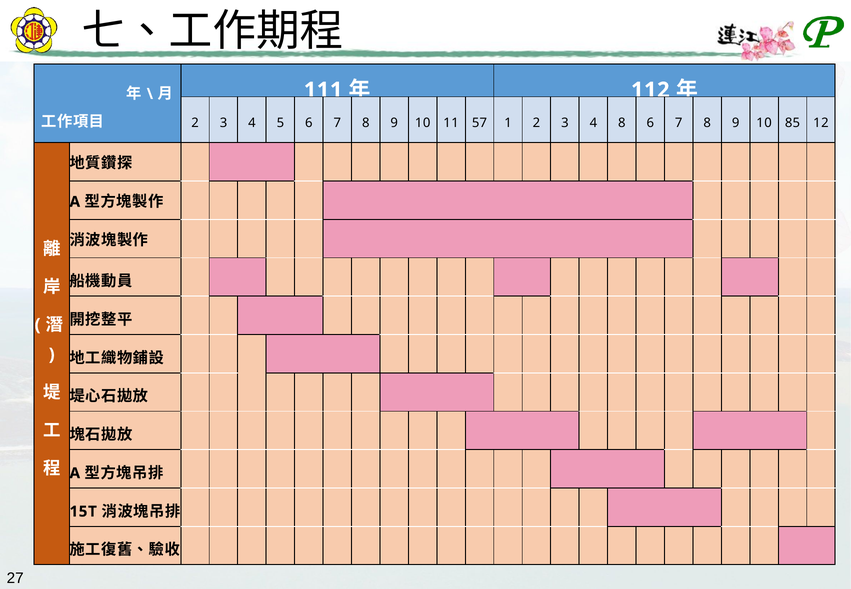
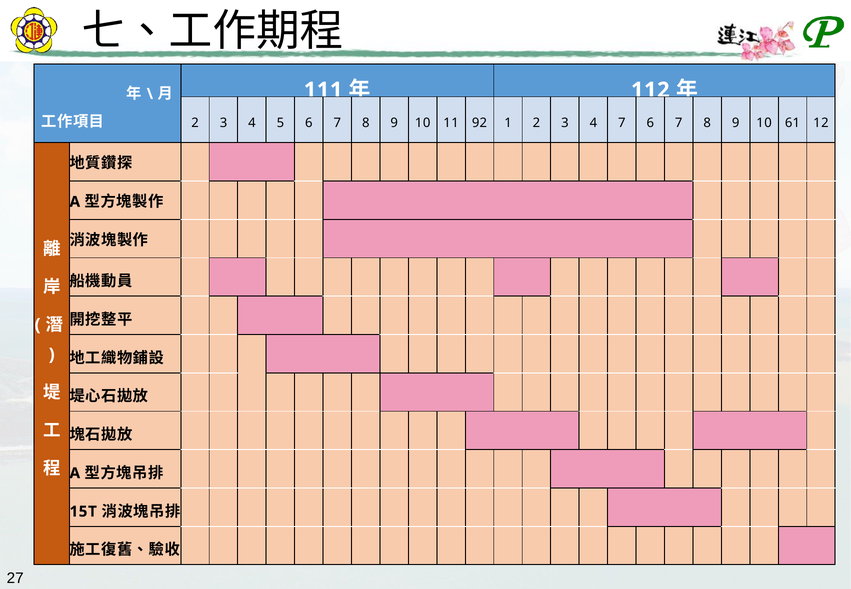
57: 57 -> 92
4 8: 8 -> 7
85: 85 -> 61
